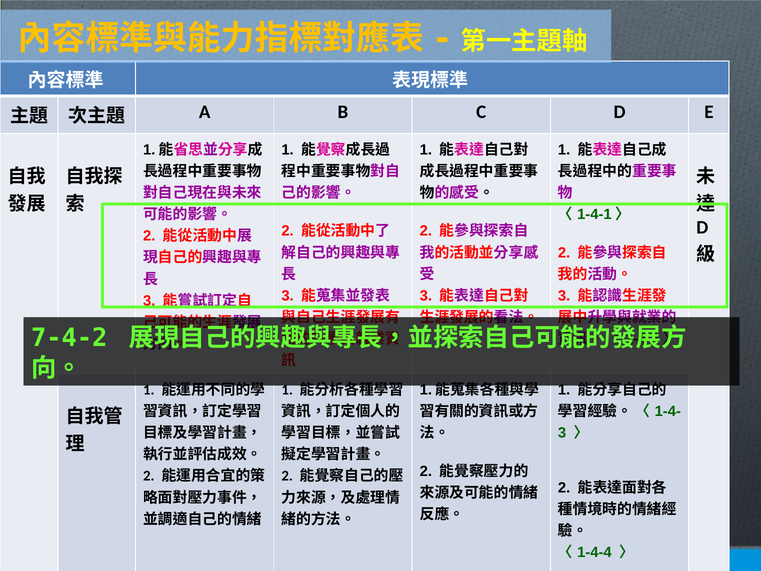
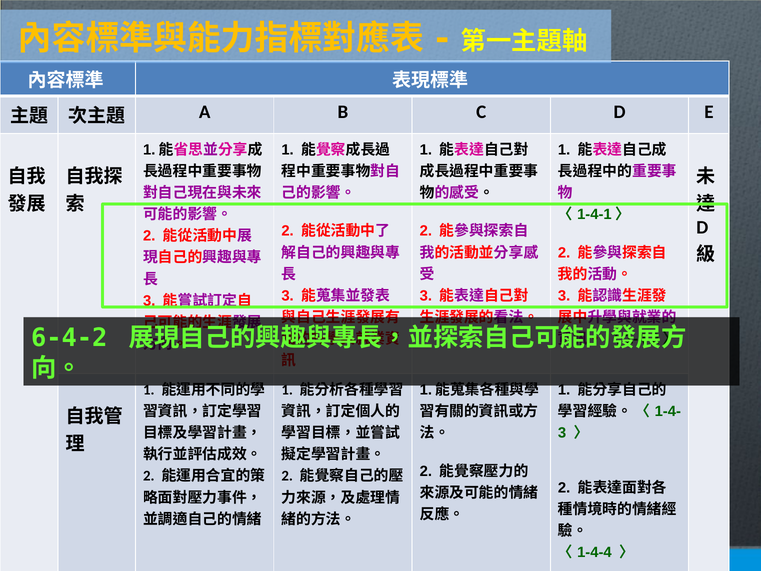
7-4-2: 7-4-2 -> 6-4-2
